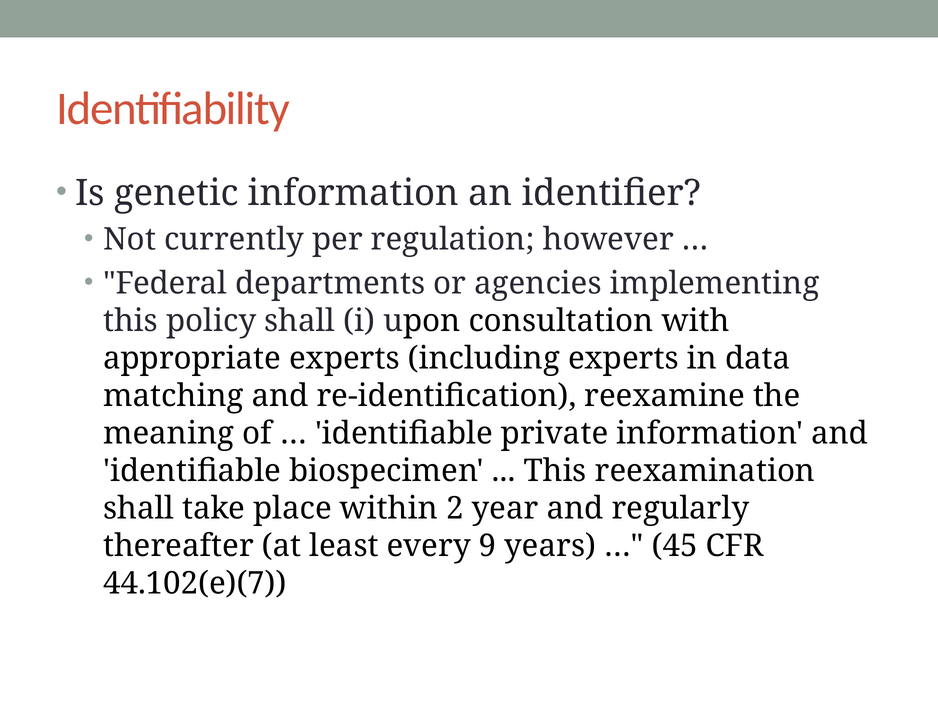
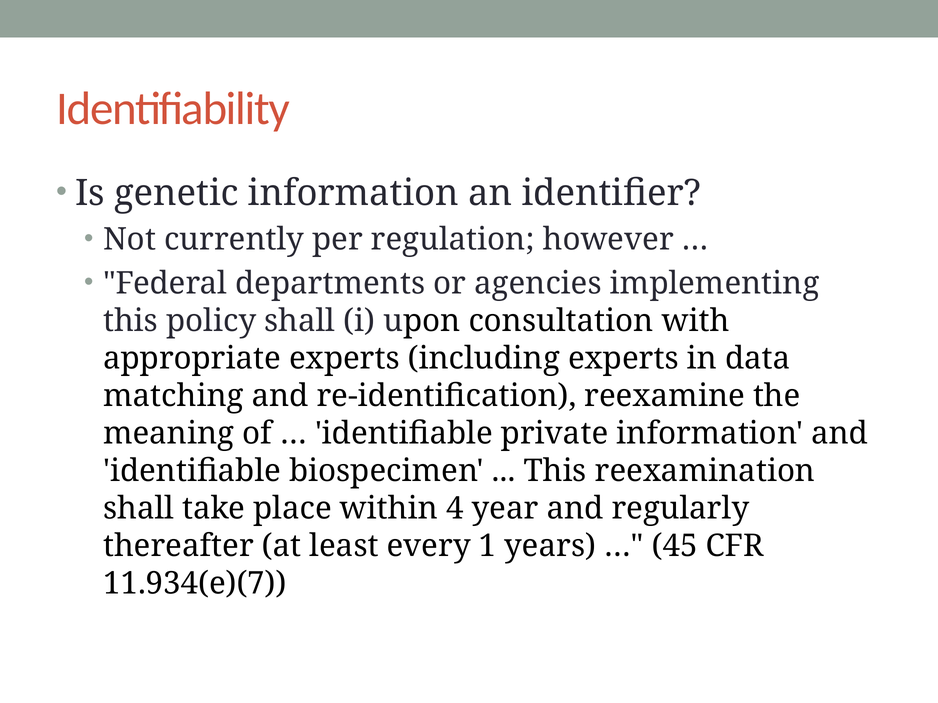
2: 2 -> 4
9: 9 -> 1
44.102(e)(7: 44.102(e)(7 -> 11.934(e)(7
